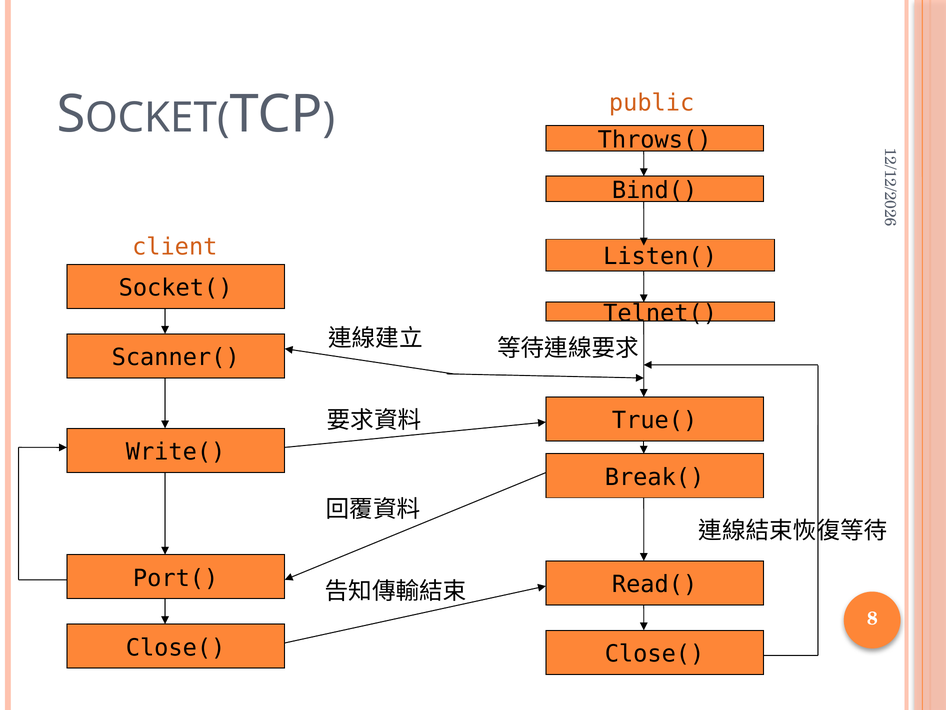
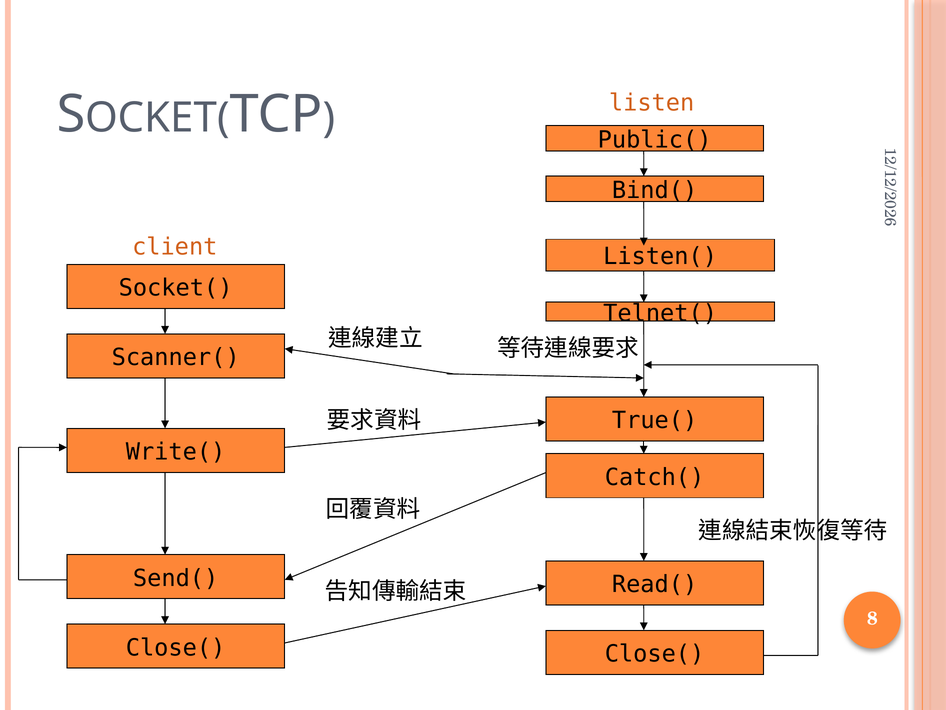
public: public -> listen
Throws(: Throws( -> Public(
Break(: Break( -> Catch(
Port(: Port( -> Send(
